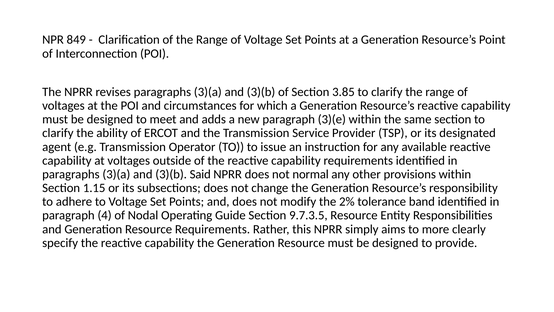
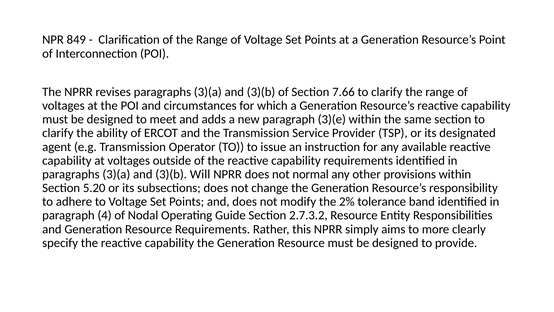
3.85: 3.85 -> 7.66
Said: Said -> Will
1.15: 1.15 -> 5.20
9.7.3.5: 9.7.3.5 -> 2.7.3.2
